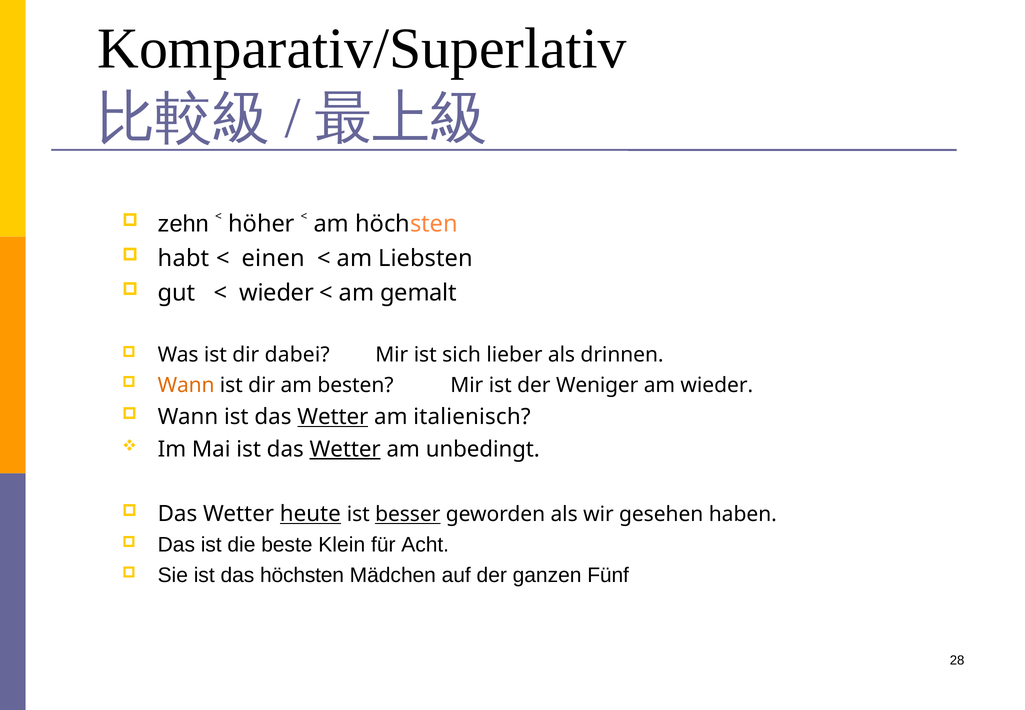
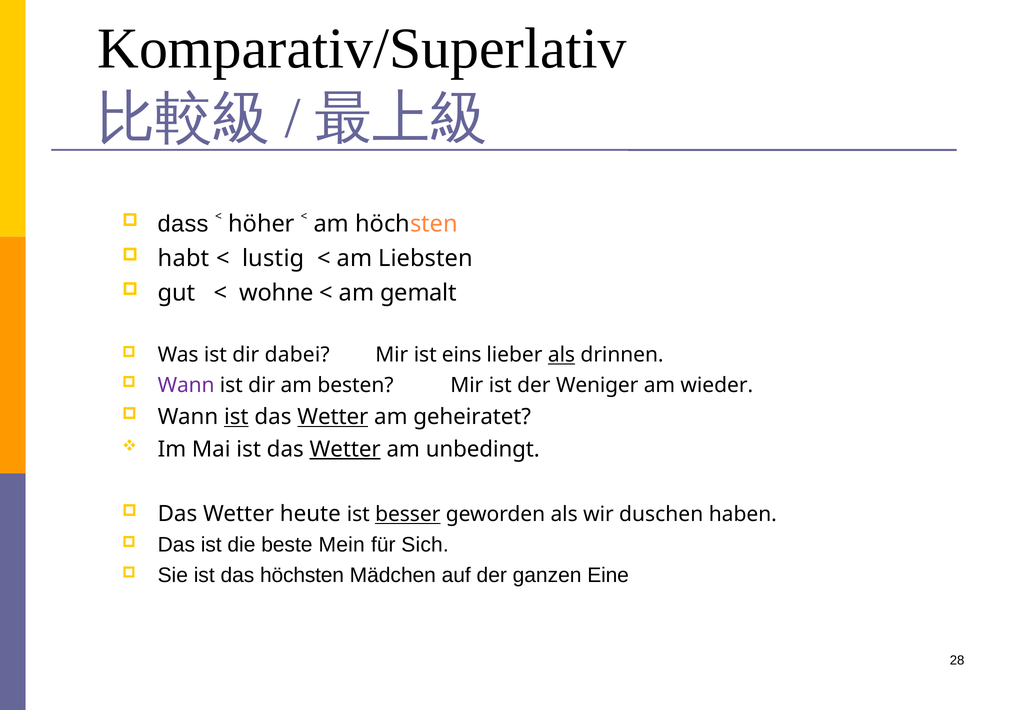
zehn: zehn -> dass
einen: einen -> lustig
wieder at (277, 293): wieder -> wohne
sich: sich -> eins
als at (561, 355) underline: none -> present
Wann at (186, 385) colour: orange -> purple
ist at (236, 417) underline: none -> present
italienisch: italienisch -> geheiratet
heute underline: present -> none
gesehen: gesehen -> duschen
Klein: Klein -> Mein
Acht: Acht -> Sich
Fünf: Fünf -> Eine
